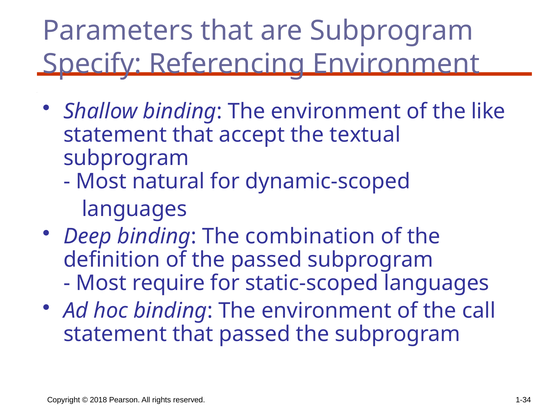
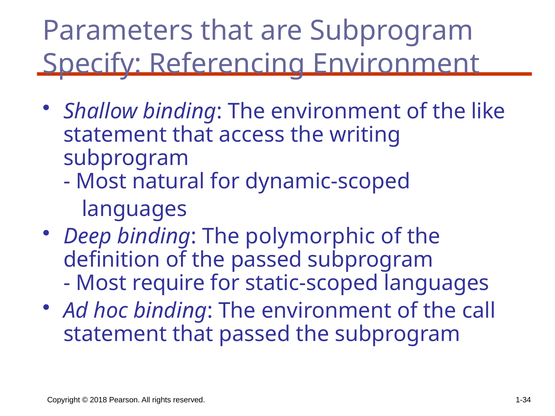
accept: accept -> access
textual: textual -> writing
combination: combination -> polymorphic
